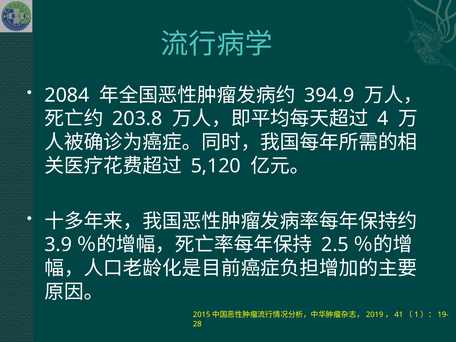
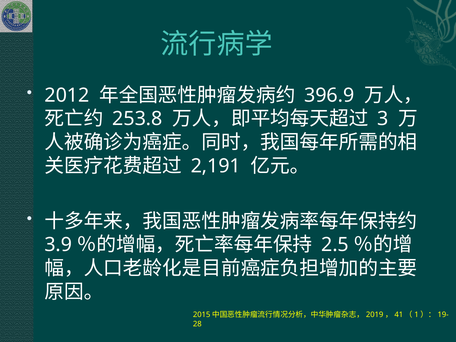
2084: 2084 -> 2012
394.9: 394.9 -> 396.9
203.8: 203.8 -> 253.8
4: 4 -> 3
5,120: 5,120 -> 2,191
